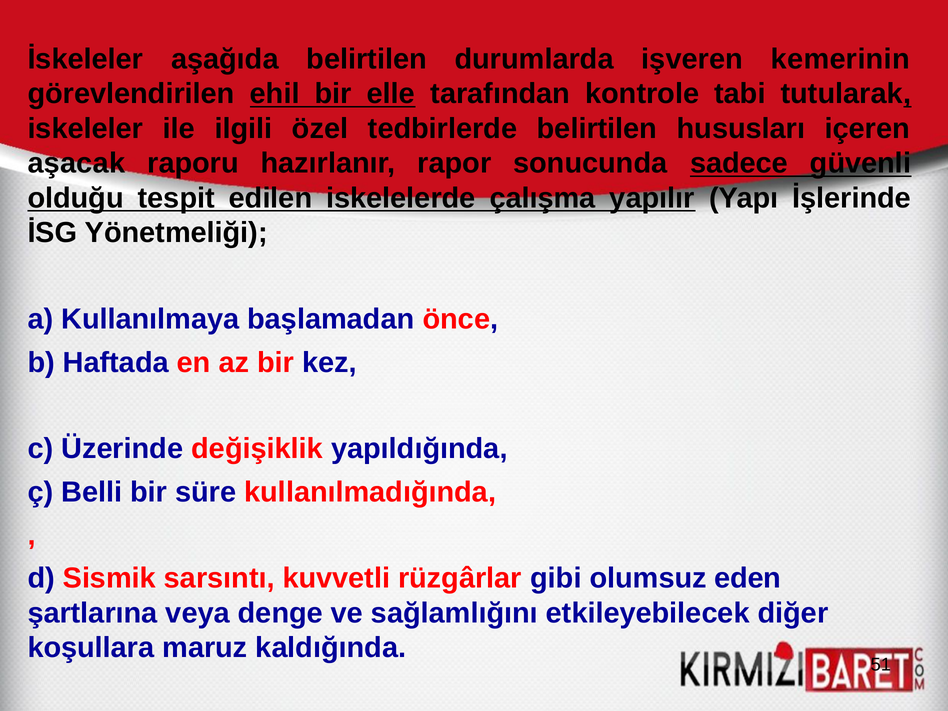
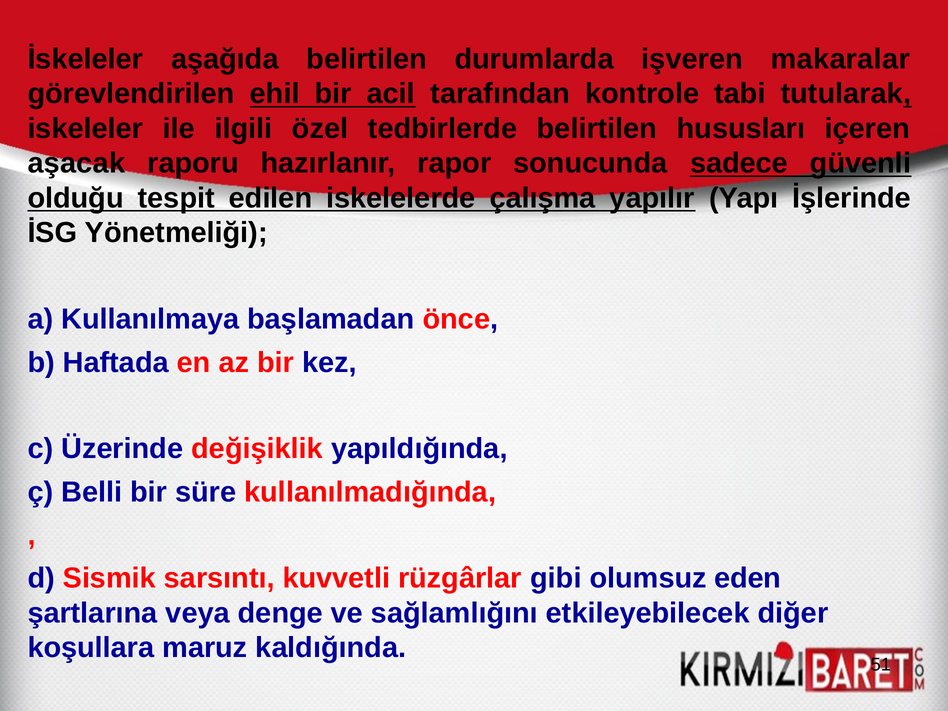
kemerinin: kemerinin -> makaralar
elle: elle -> acil
